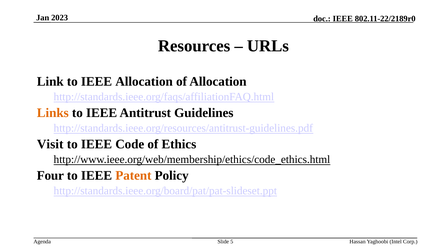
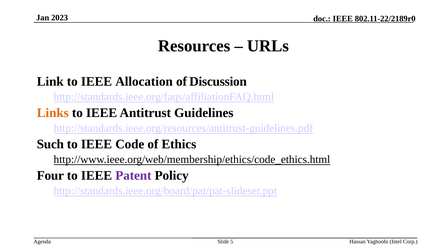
of Allocation: Allocation -> Discussion
Visit: Visit -> Such
Patent colour: orange -> purple
